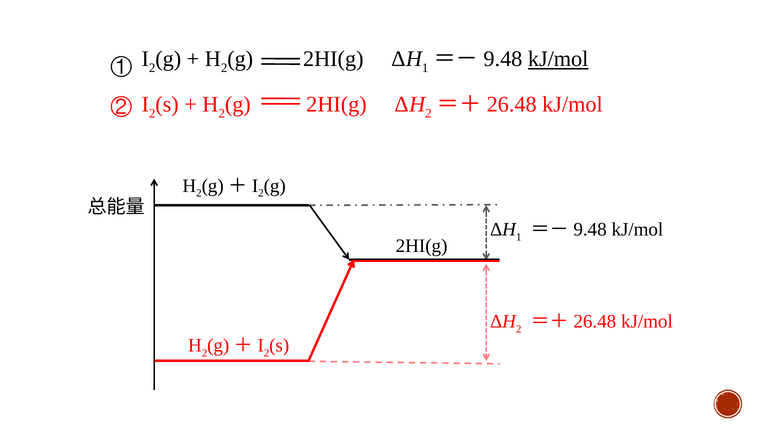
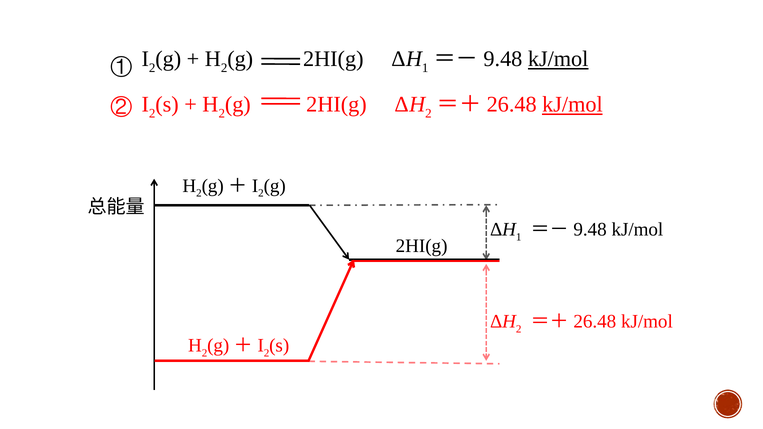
kJ/mol at (572, 105) underline: none -> present
